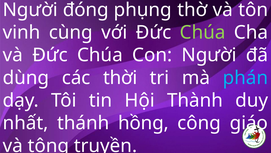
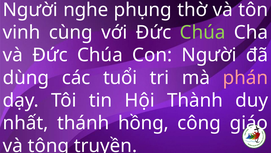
đóng: đóng -> nghe
thời: thời -> tuổi
phán colour: light blue -> pink
